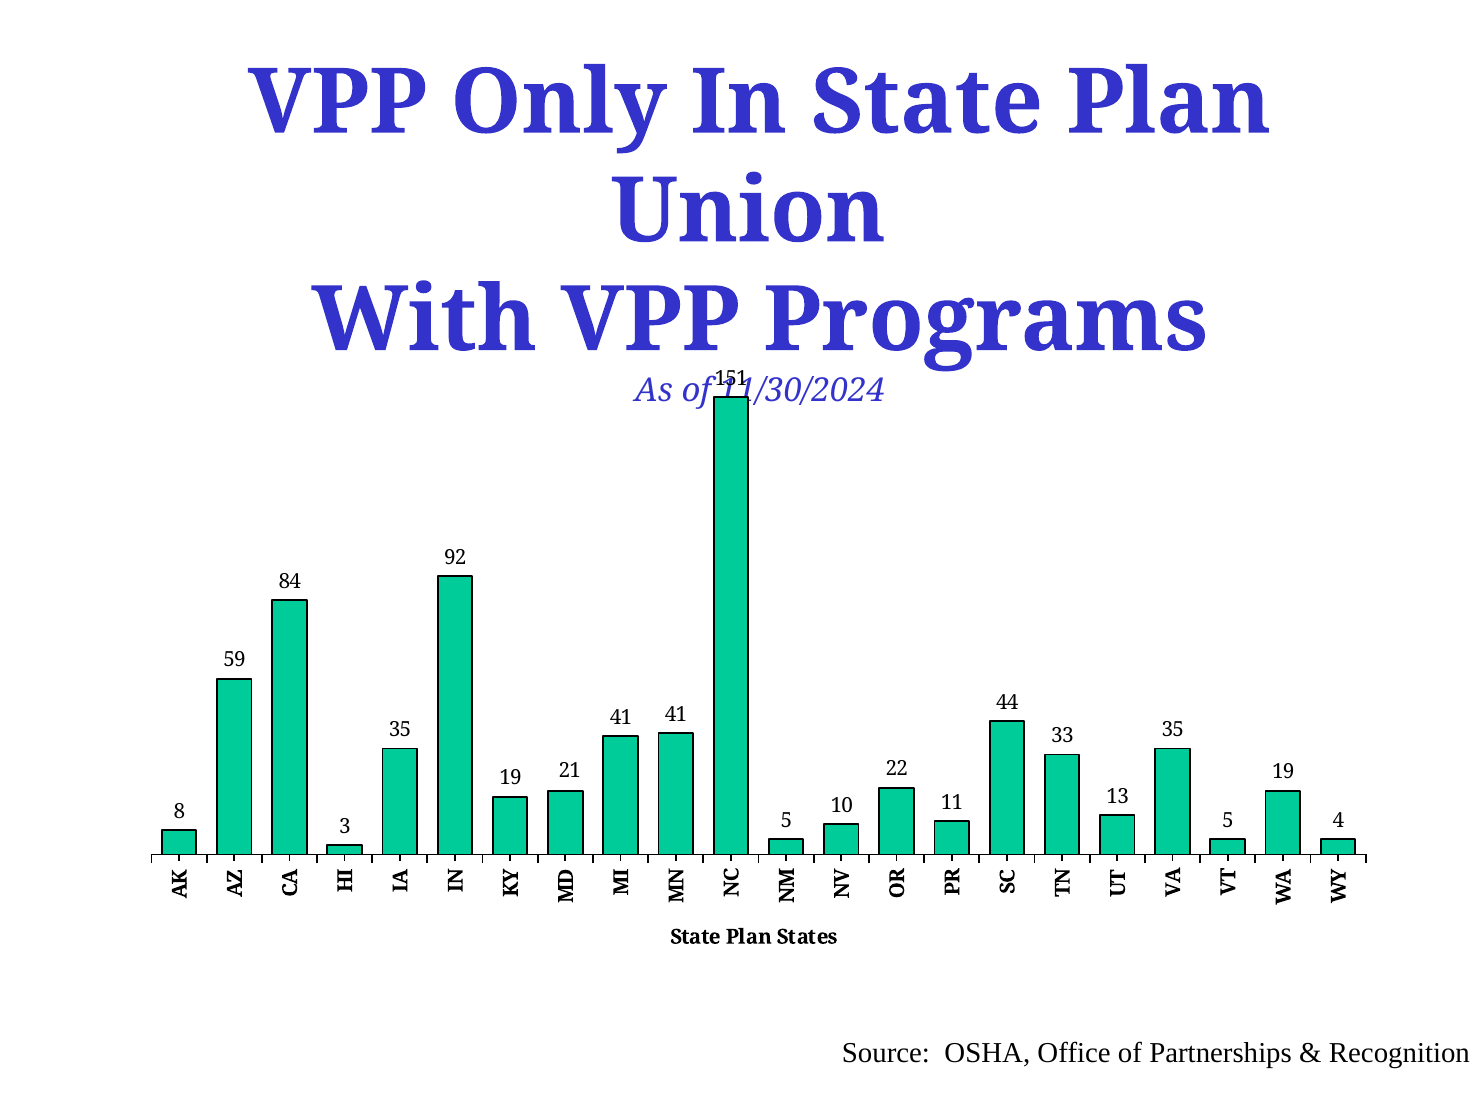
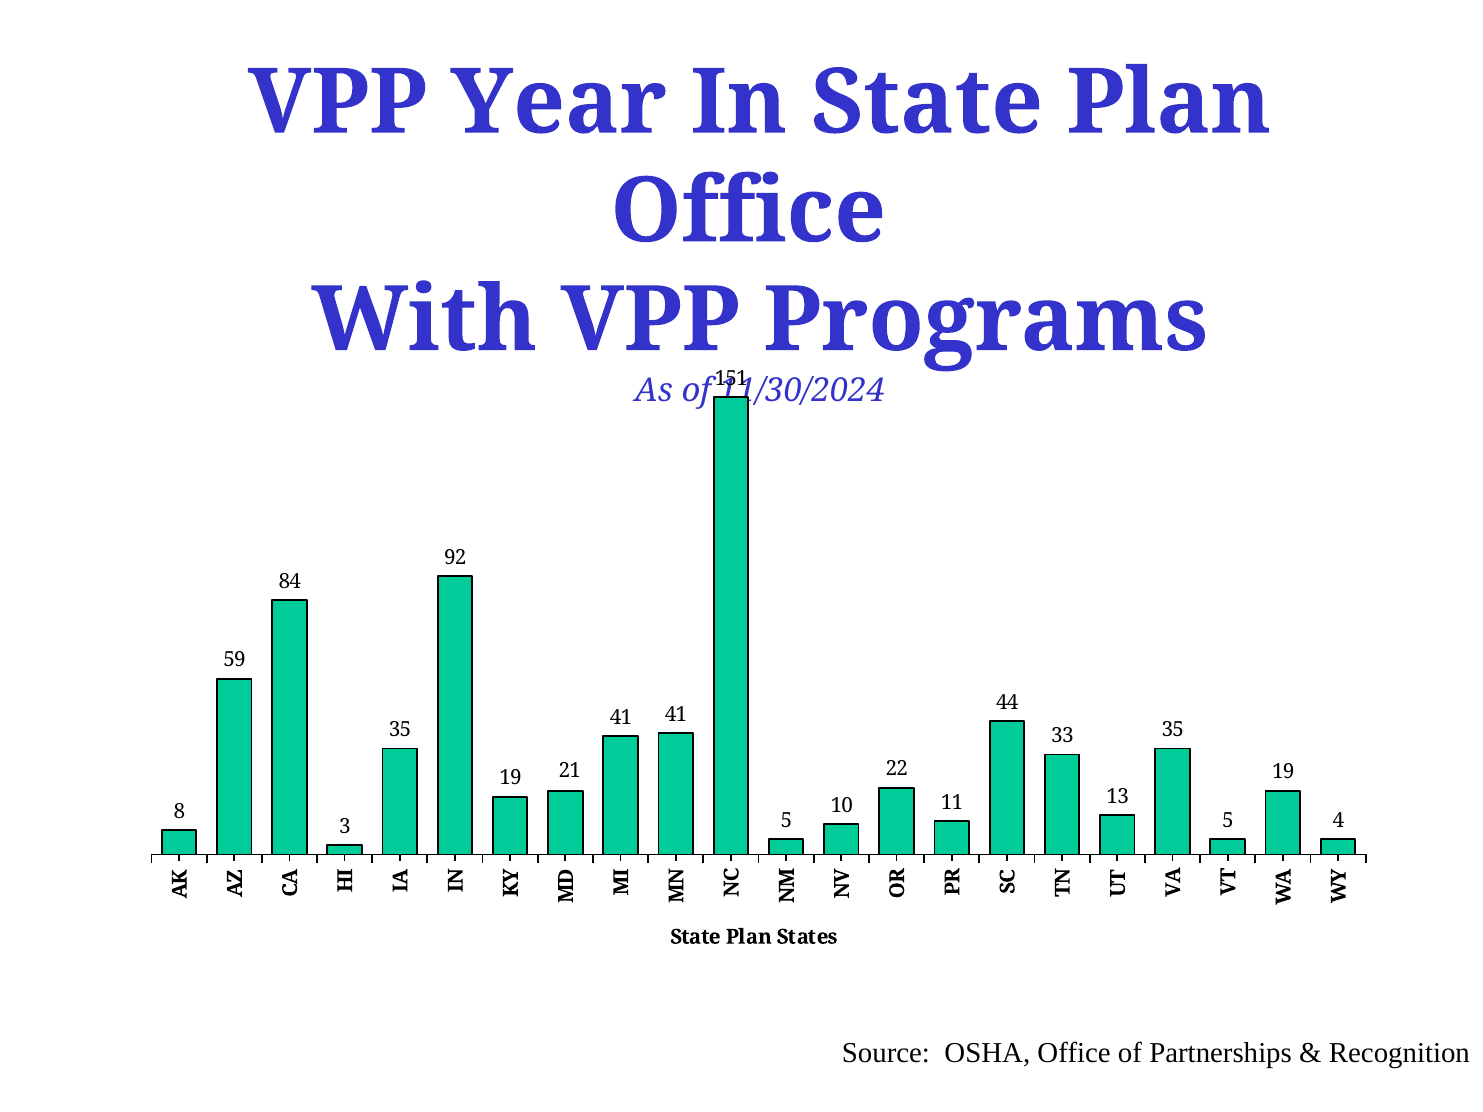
Only: Only -> Year
Union at (748, 211): Union -> Office
